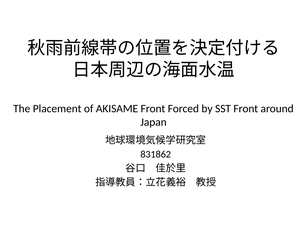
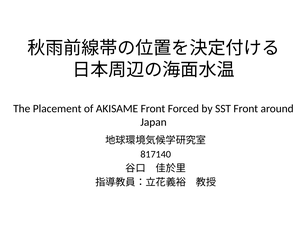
831862: 831862 -> 817140
